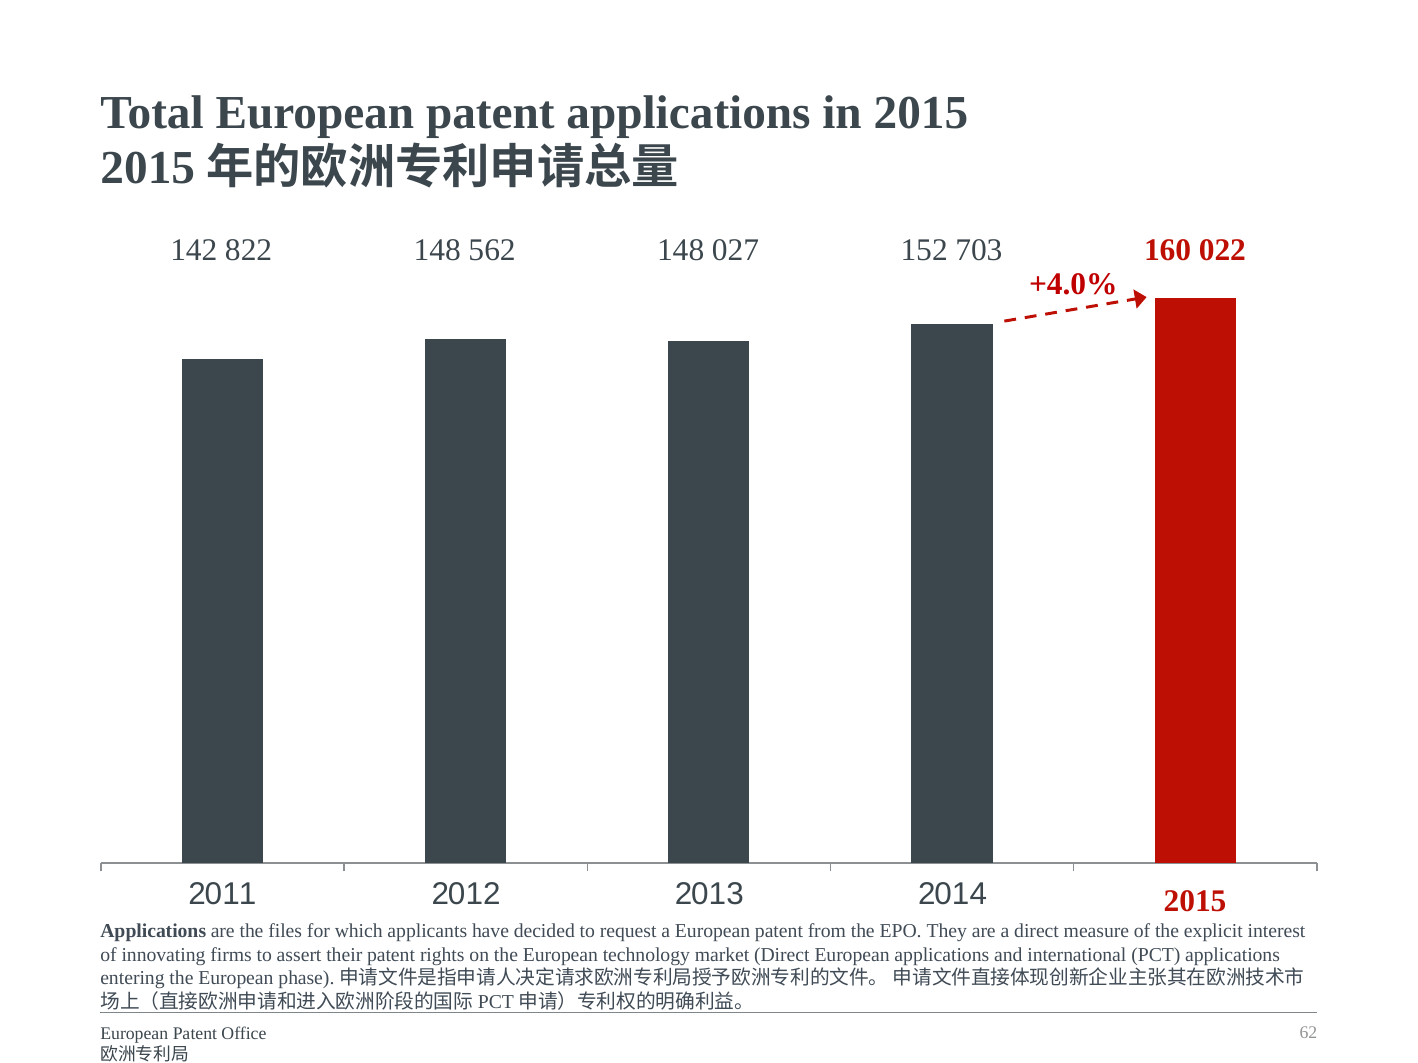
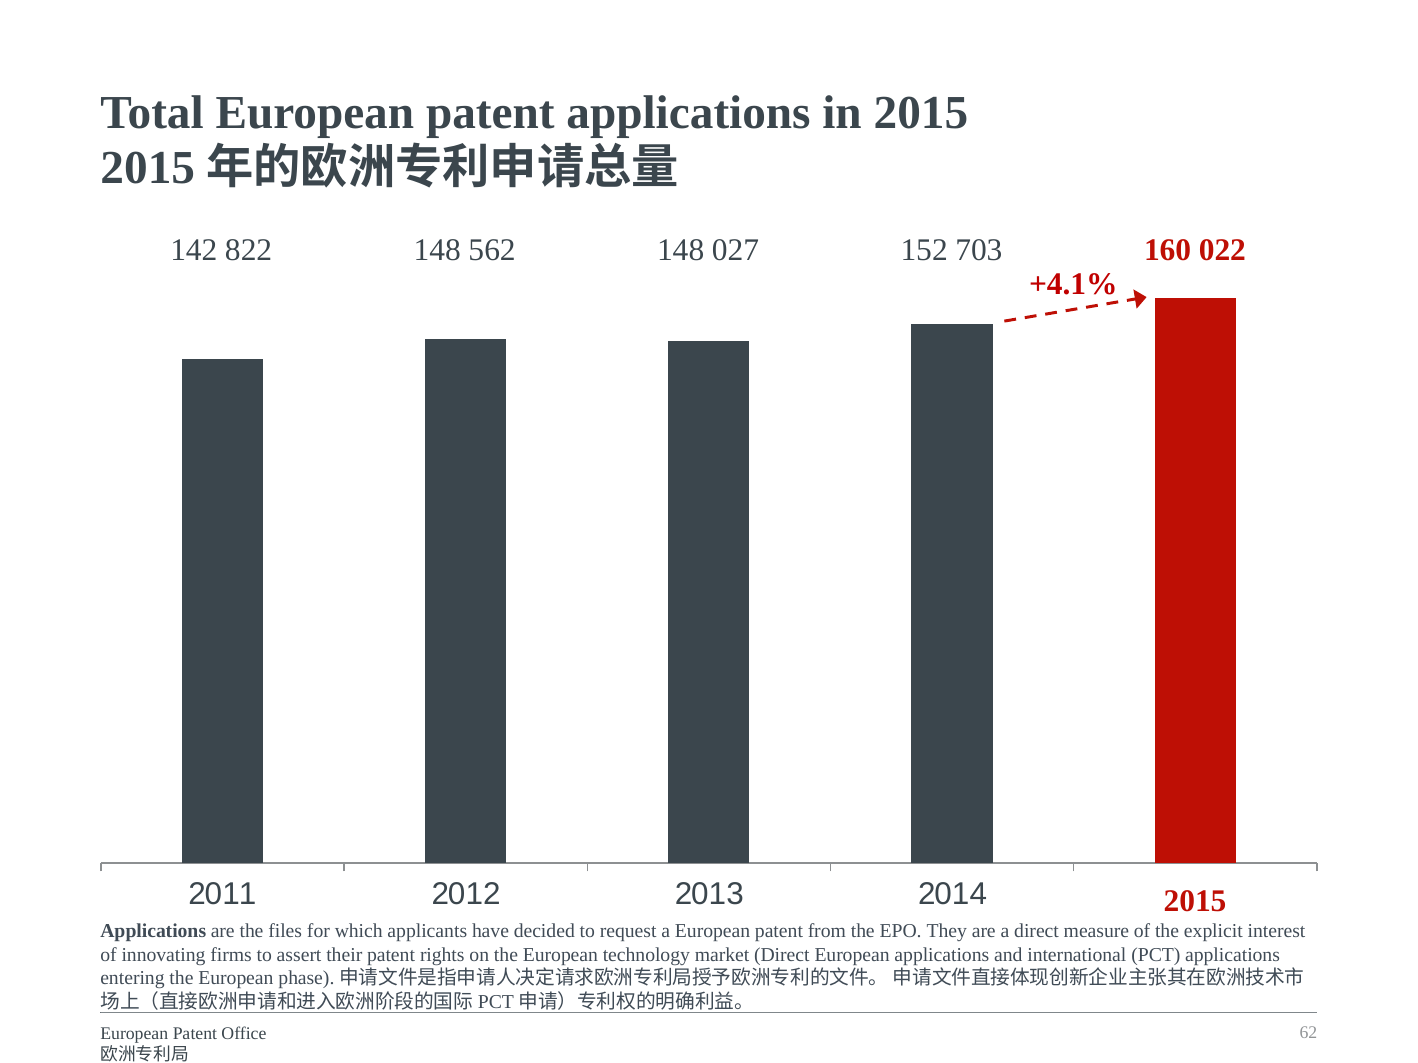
+4.0%: +4.0% -> +4.1%
